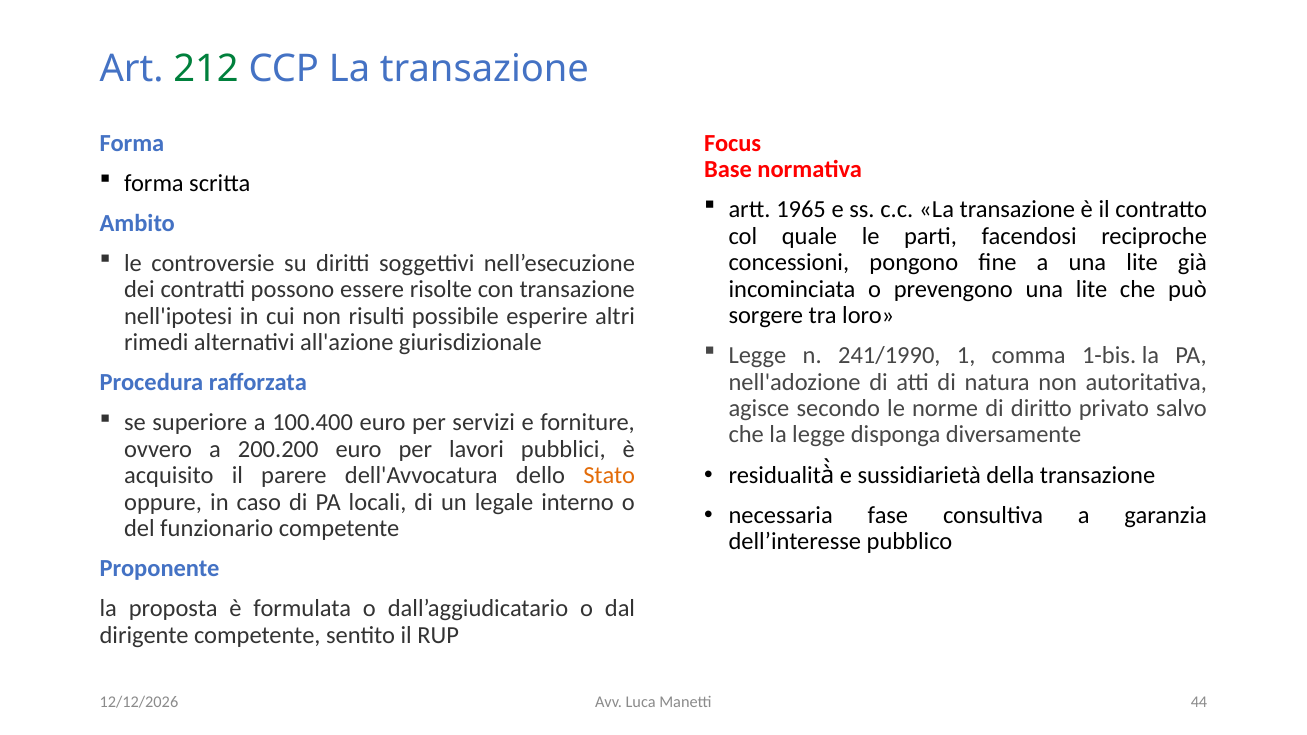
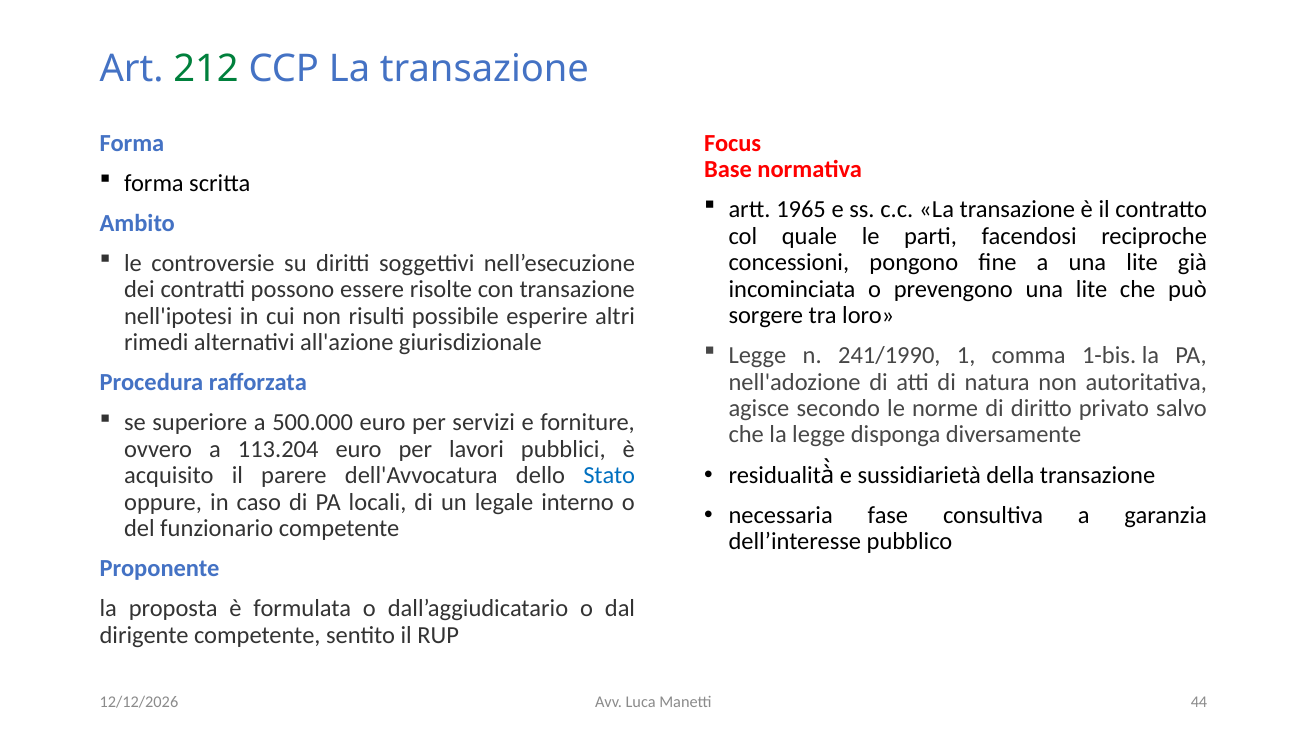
100.400: 100.400 -> 500.000
200.200: 200.200 -> 113.204
Stato colour: orange -> blue
